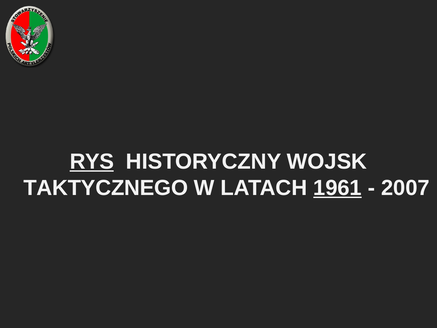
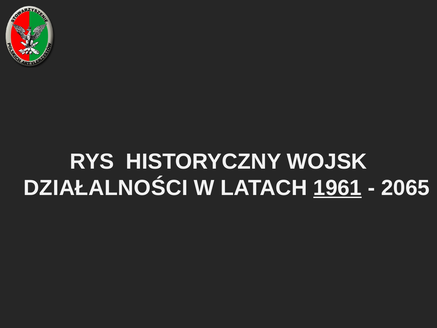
RYS underline: present -> none
TAKTYCZNEGO: TAKTYCZNEGO -> DZIAŁALNOŚCI
2007: 2007 -> 2065
